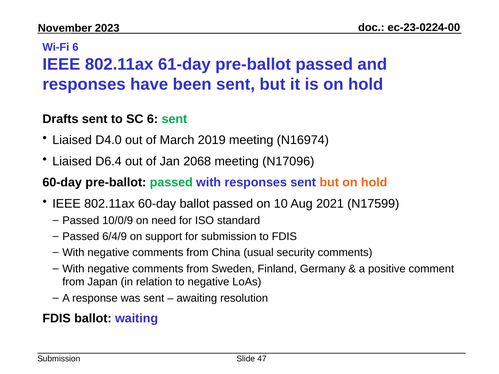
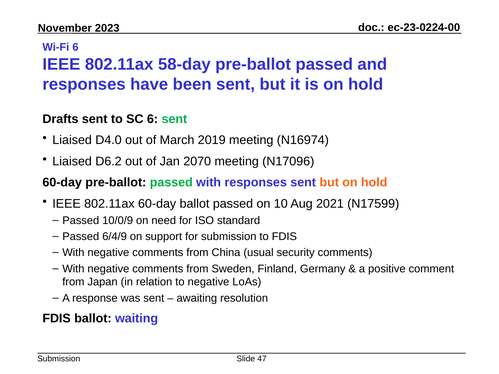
61-day: 61-day -> 58-day
D6.4: D6.4 -> D6.2
2068: 2068 -> 2070
